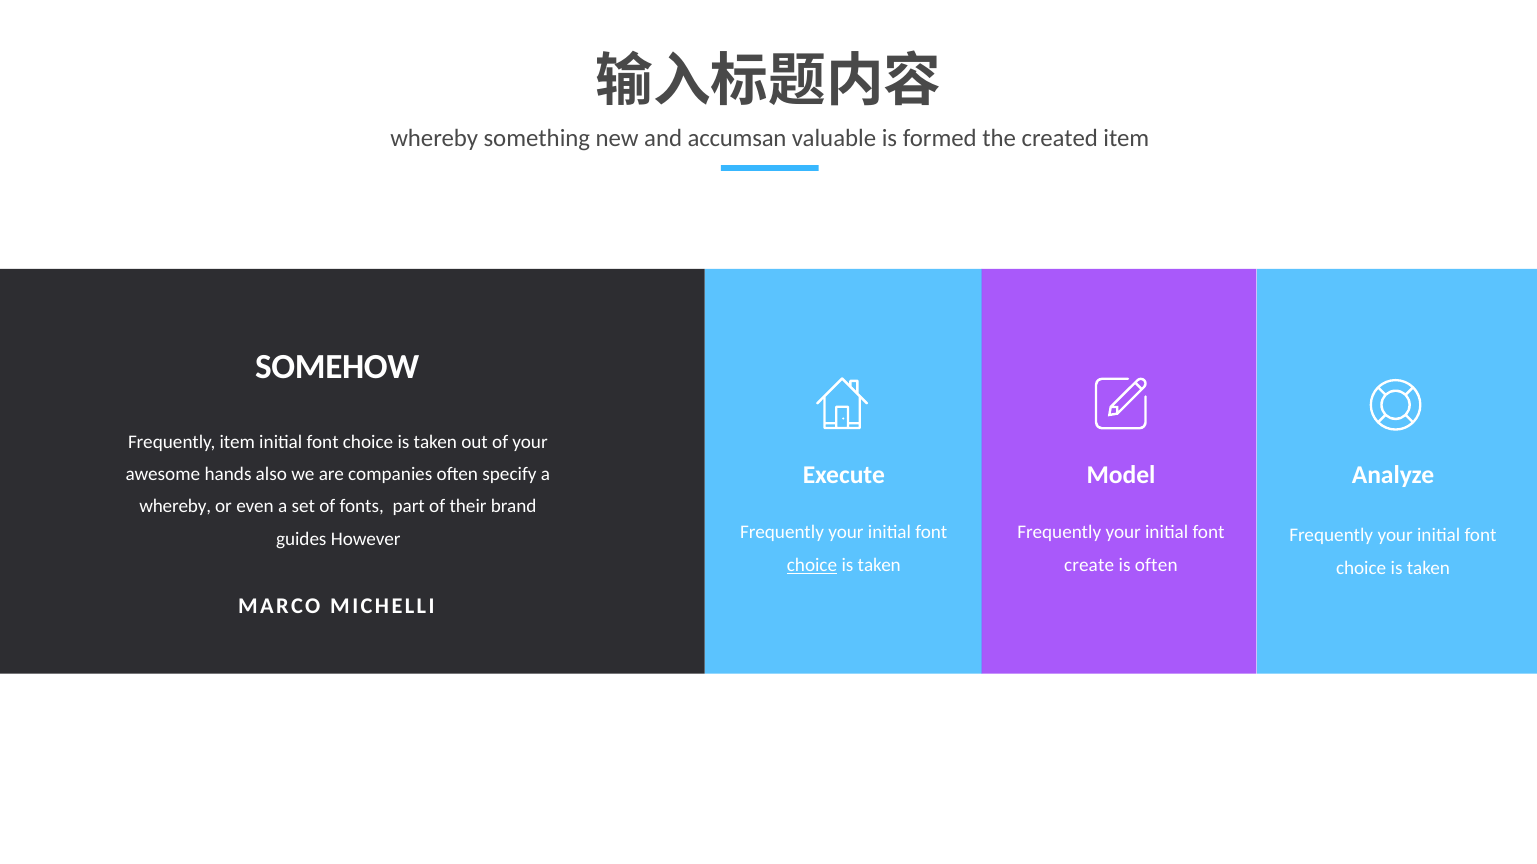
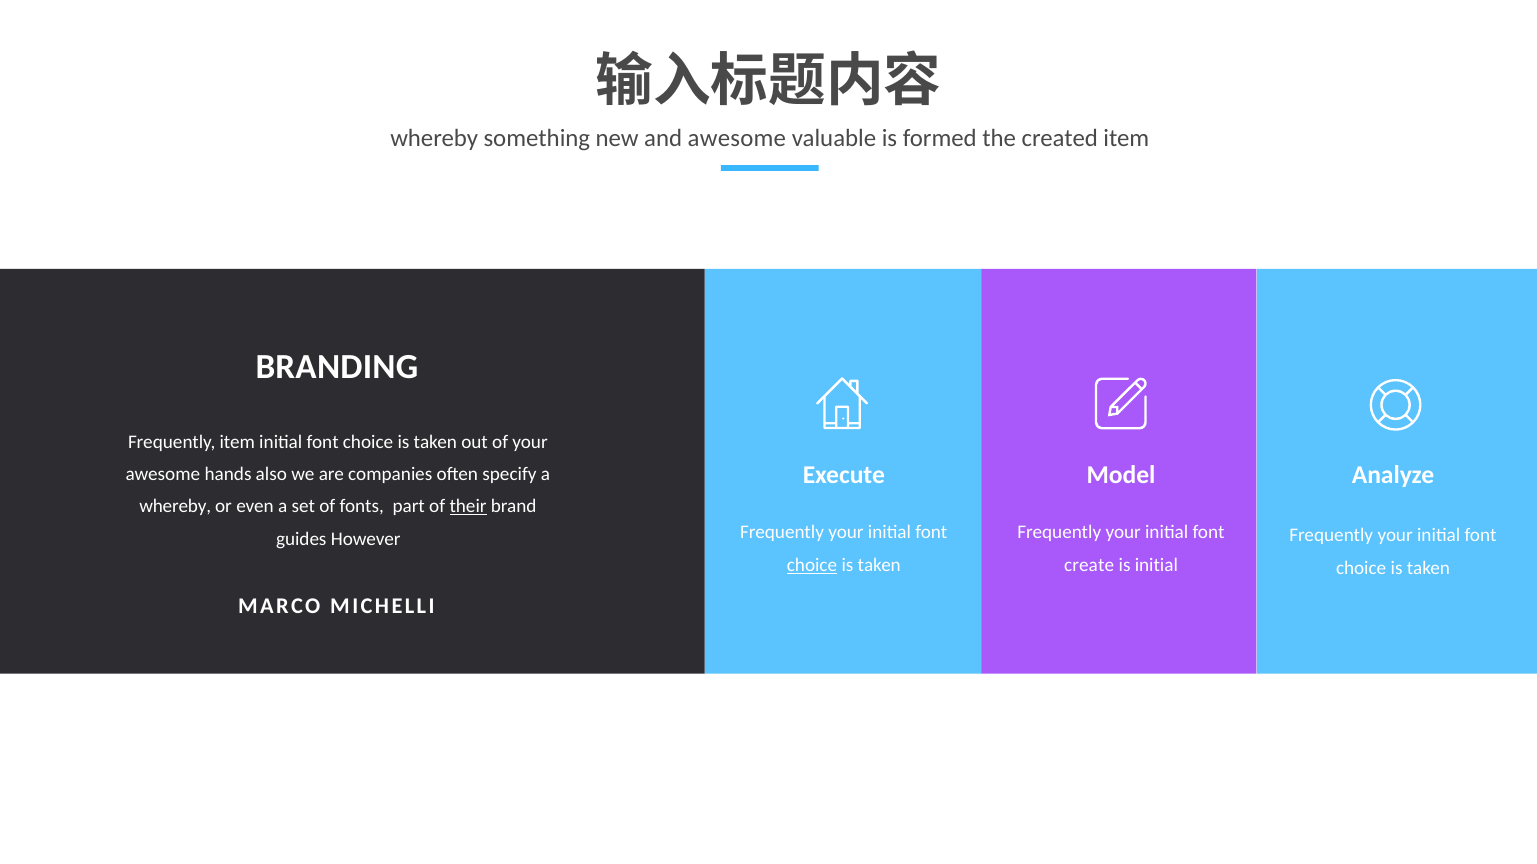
and accumsan: accumsan -> awesome
SOMEHOW: SOMEHOW -> BRANDING
their underline: none -> present
is often: often -> initial
